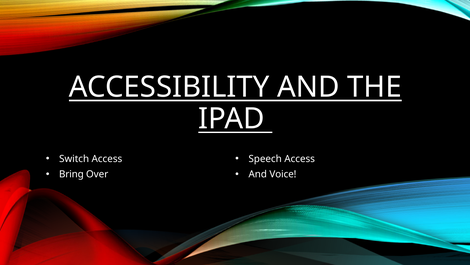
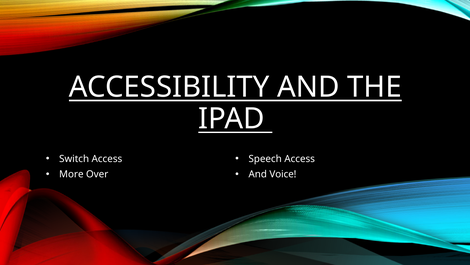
Bring: Bring -> More
